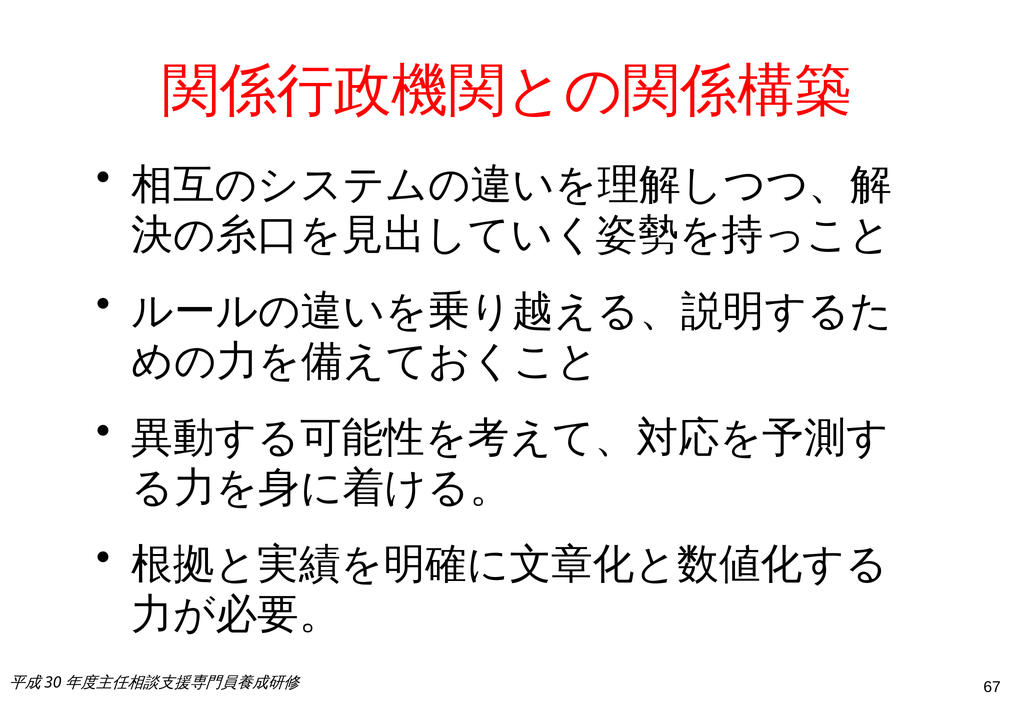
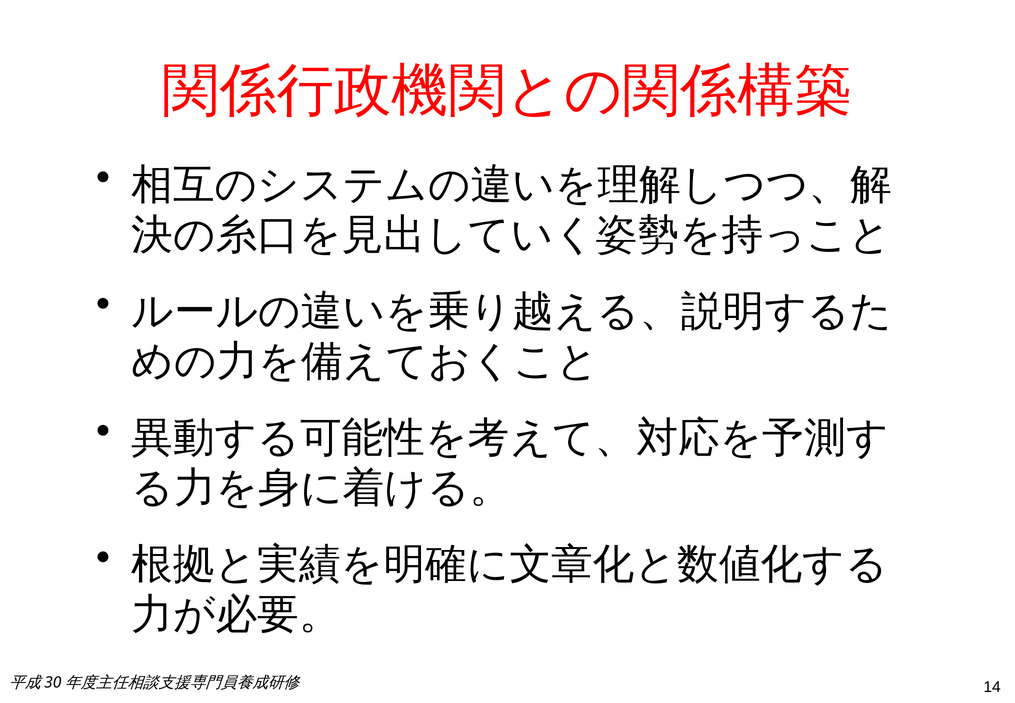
67: 67 -> 14
